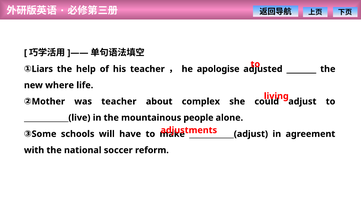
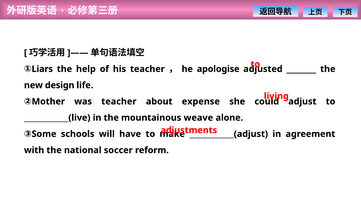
where: where -> design
complex: complex -> expense
people: people -> weave
